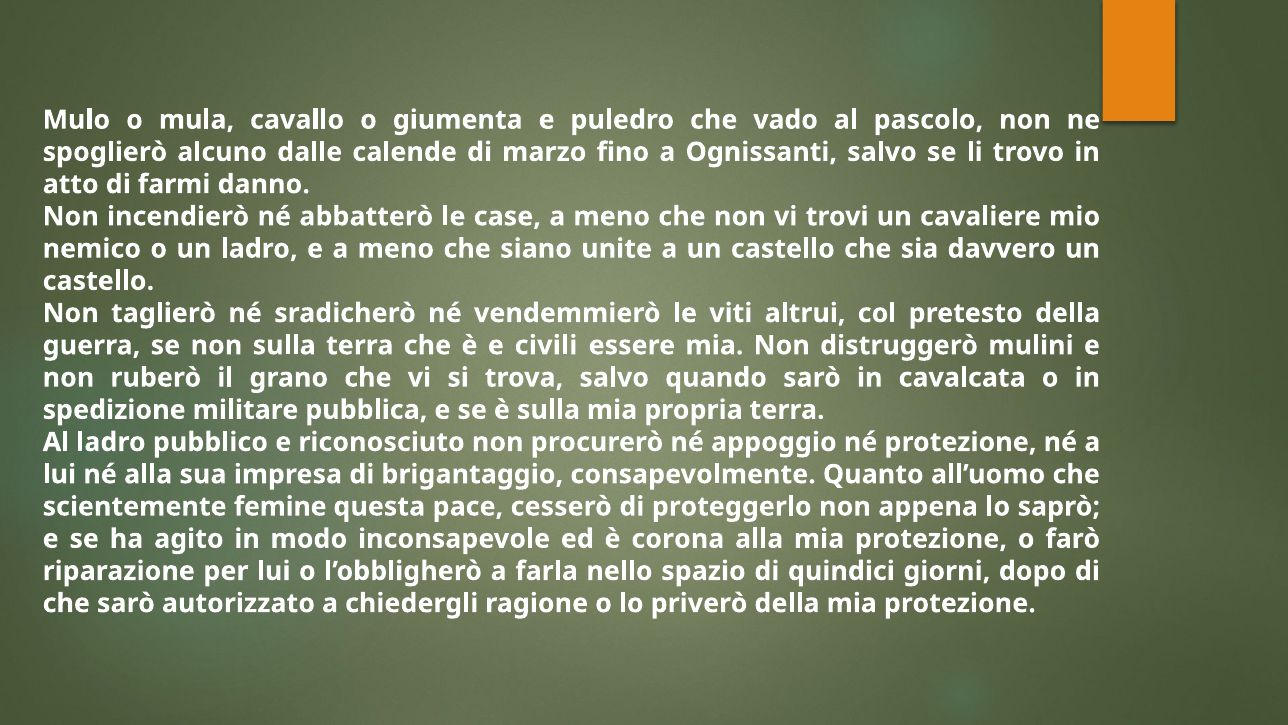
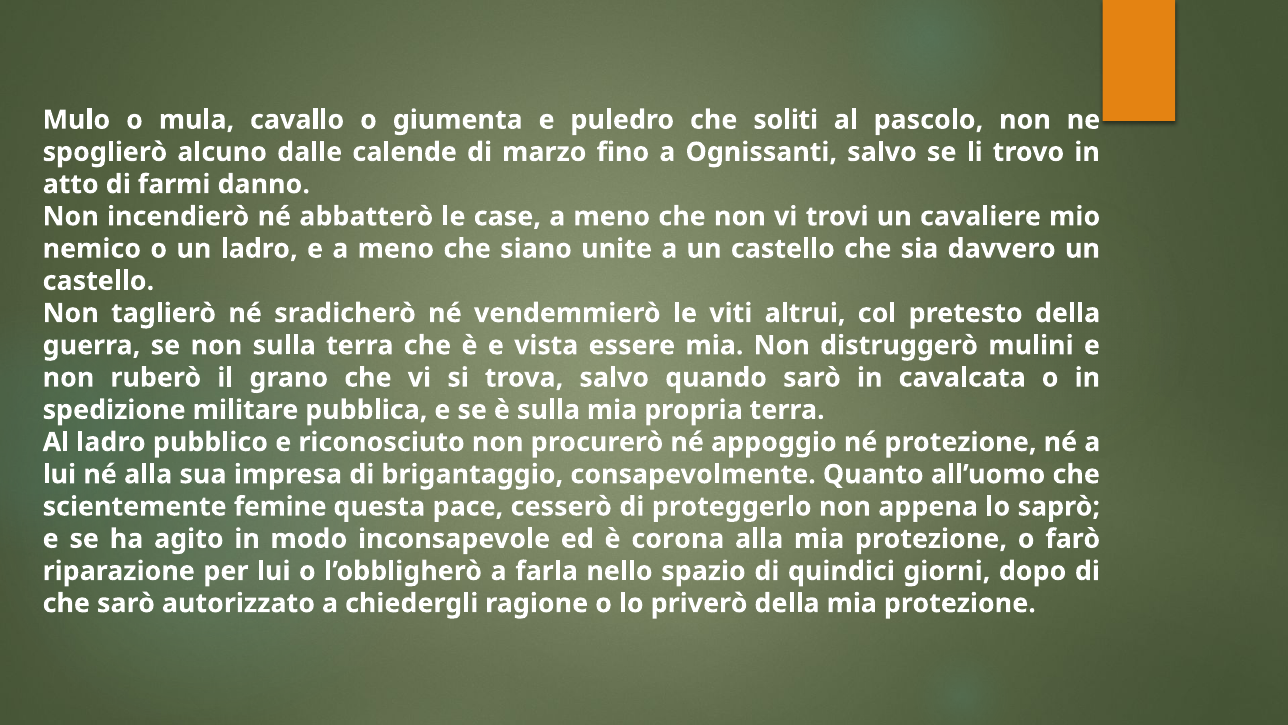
vado: vado -> soliti
civili: civili -> vista
